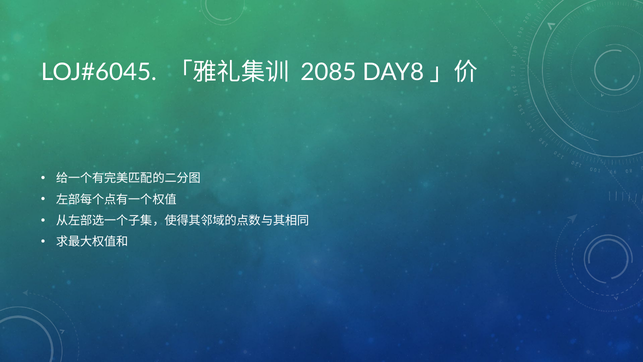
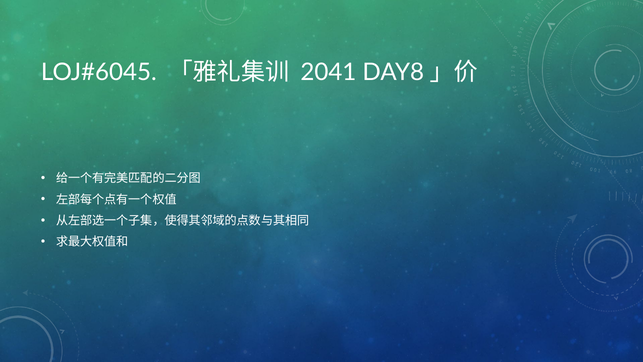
2085: 2085 -> 2041
